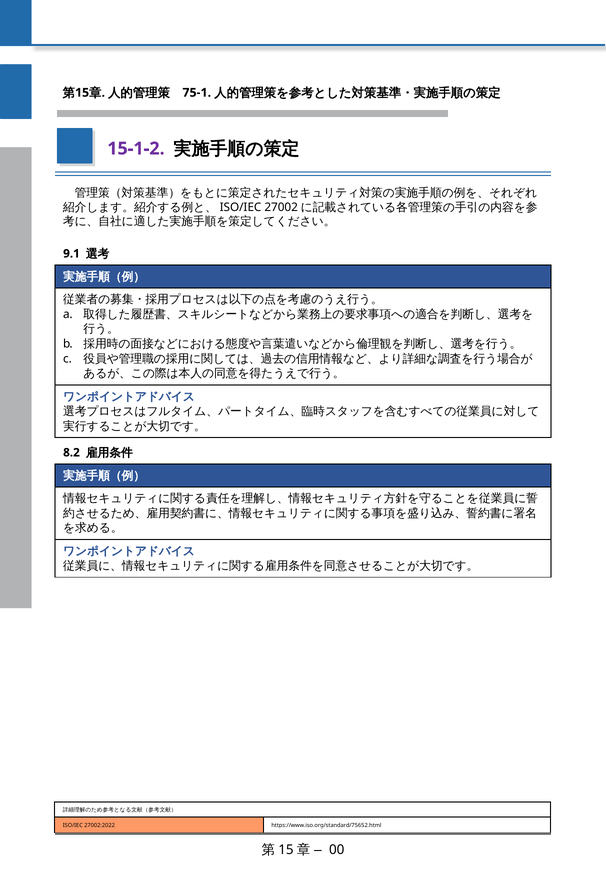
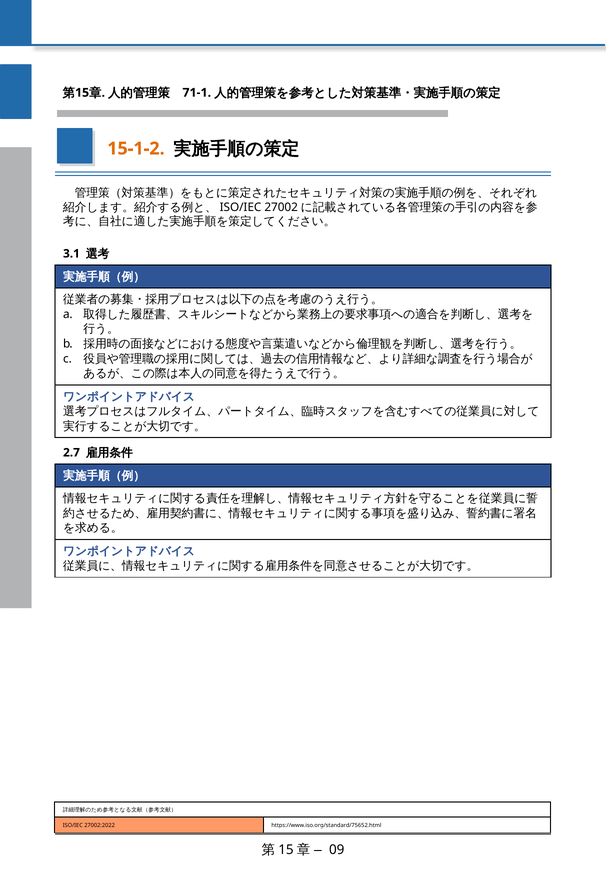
75-1: 75-1 -> 71-1
15-1-2 colour: purple -> orange
9.1: 9.1 -> 3.1
8.2: 8.2 -> 2.7
00: 00 -> 09
